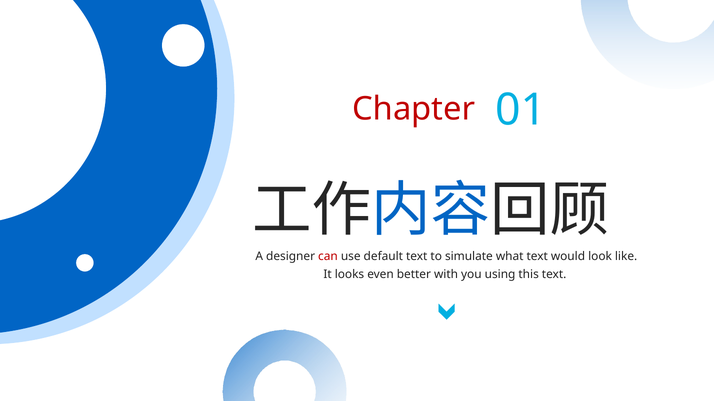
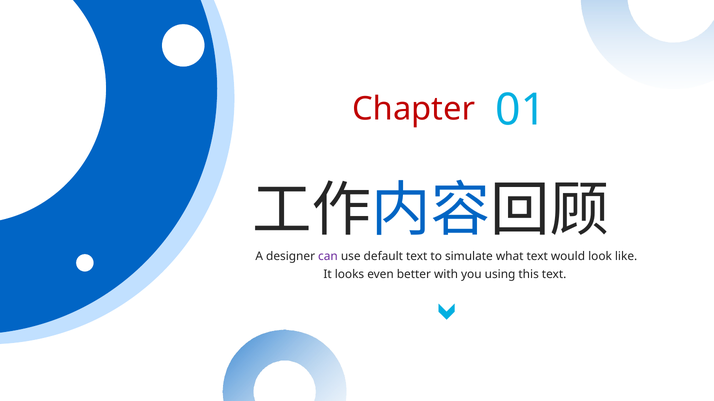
can colour: red -> purple
